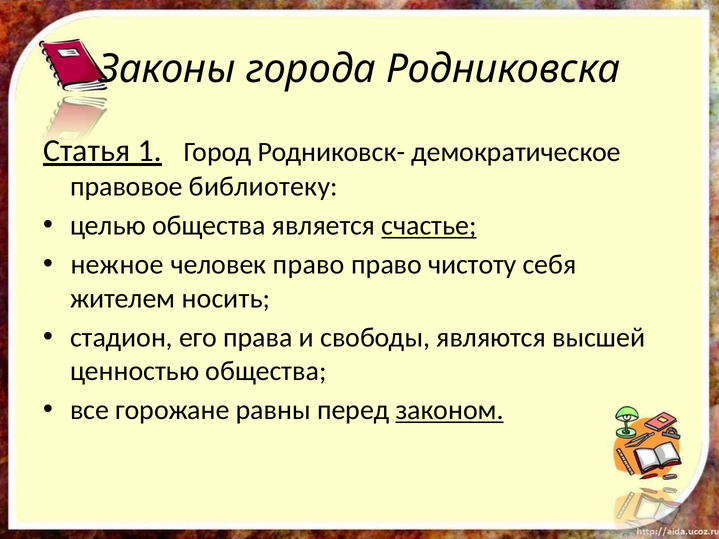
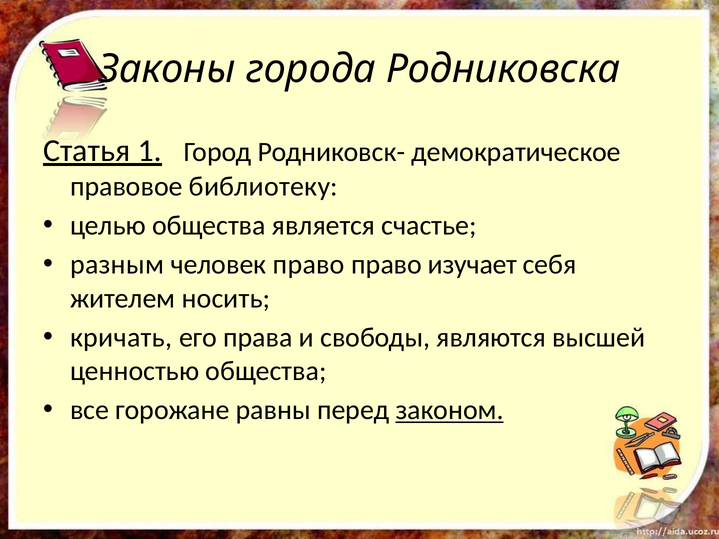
счастье underline: present -> none
нежное: нежное -> разным
чистоту: чистоту -> изучает
стадион: стадион -> кричать
